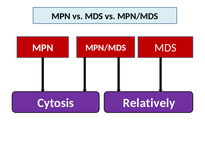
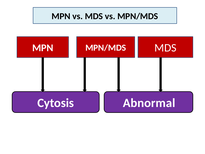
Relatively: Relatively -> Abnormal
